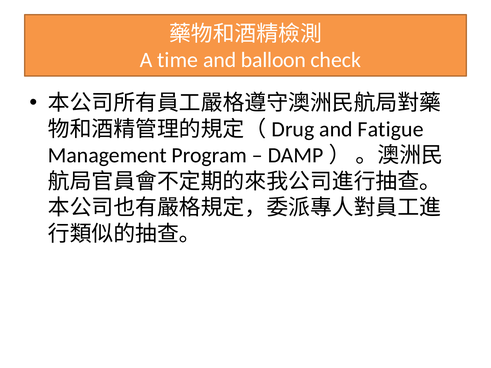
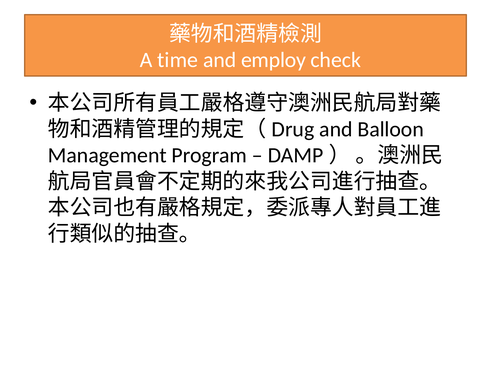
balloon: balloon -> employ
Fatigue: Fatigue -> Balloon
